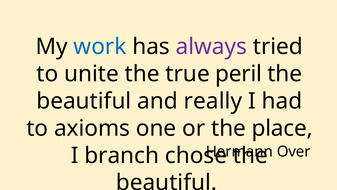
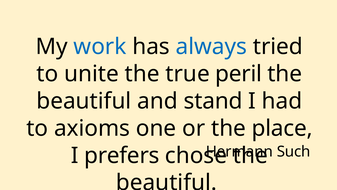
always colour: purple -> blue
really: really -> stand
Over: Over -> Such
branch: branch -> prefers
